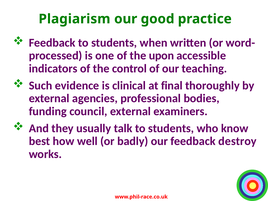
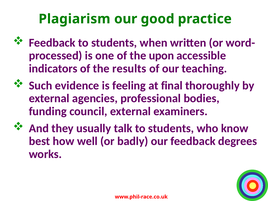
control: control -> results
clinical: clinical -> feeling
destroy: destroy -> degrees
